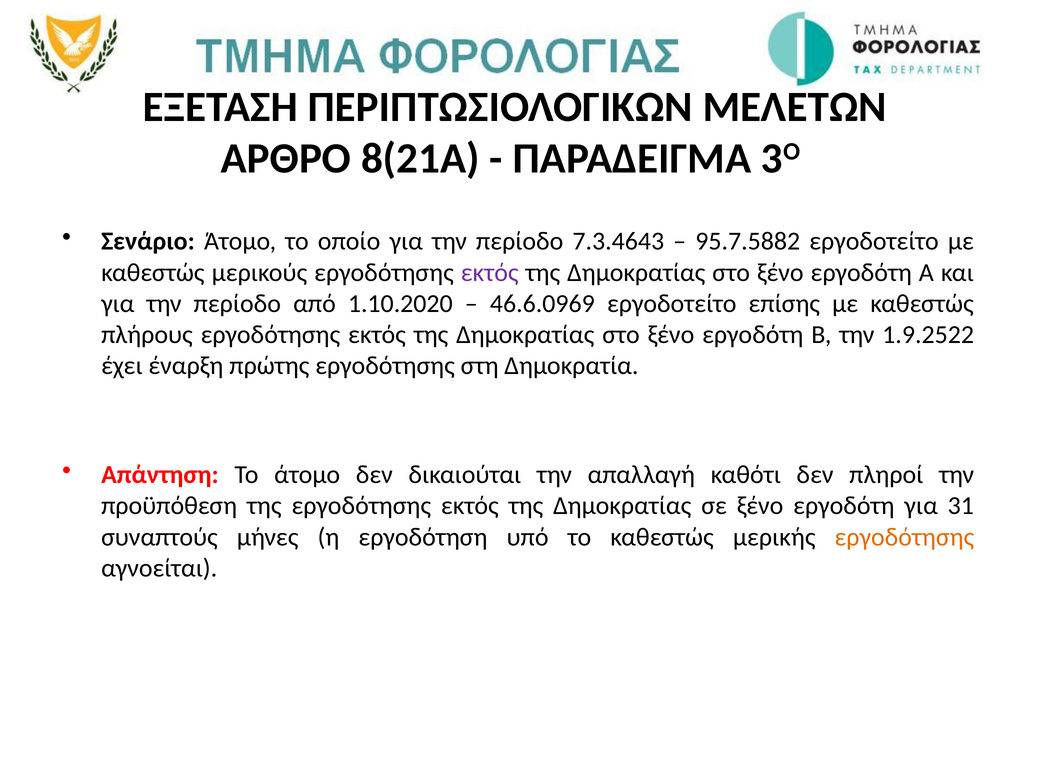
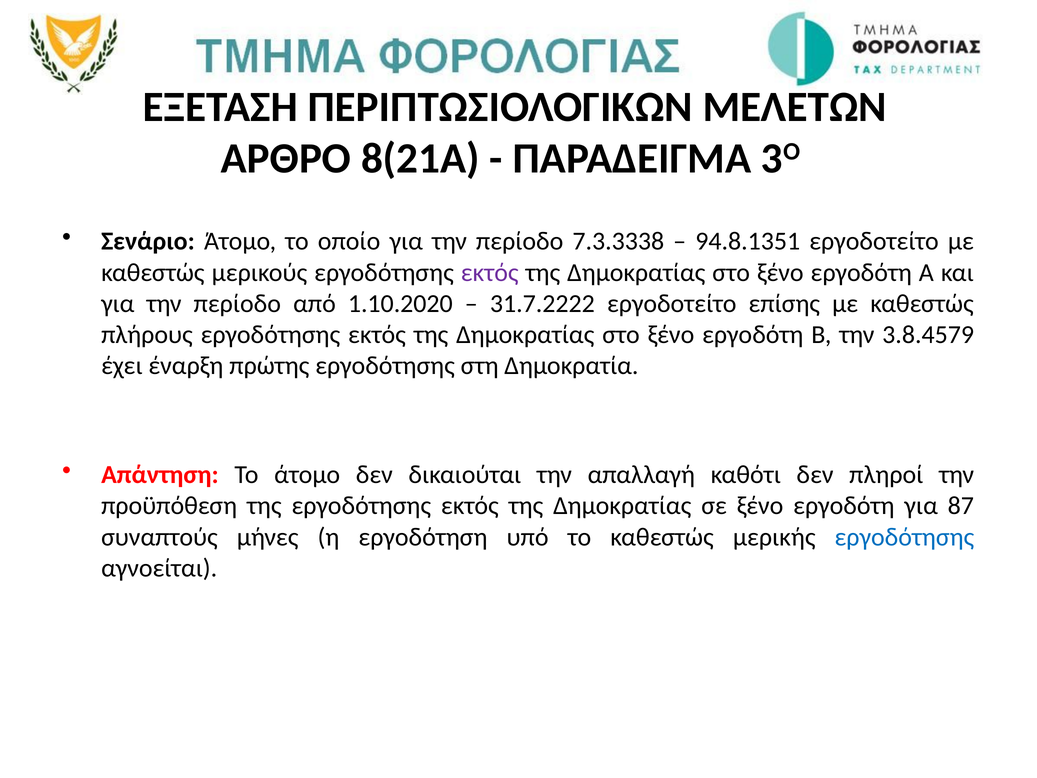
7.3.4643: 7.3.4643 -> 7.3.3338
95.7.5882: 95.7.5882 -> 94.8.1351
46.6.0969: 46.6.0969 -> 31.7.2222
1.9.2522: 1.9.2522 -> 3.8.4579
31: 31 -> 87
εργοδότησης at (904, 537) colour: orange -> blue
